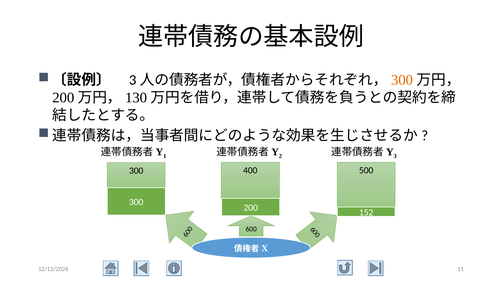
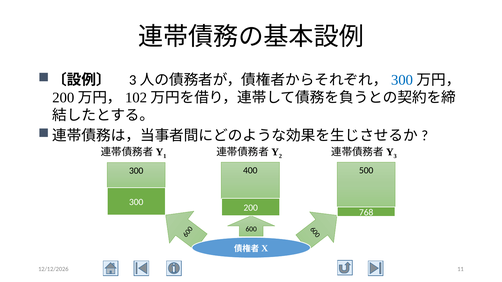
300 at (402, 80) colour: orange -> blue
130: 130 -> 102
152: 152 -> 768
